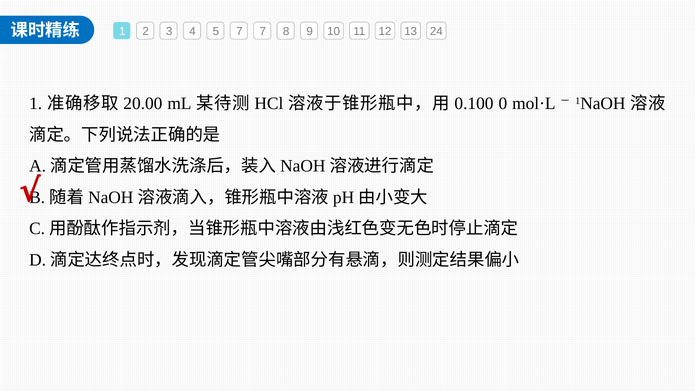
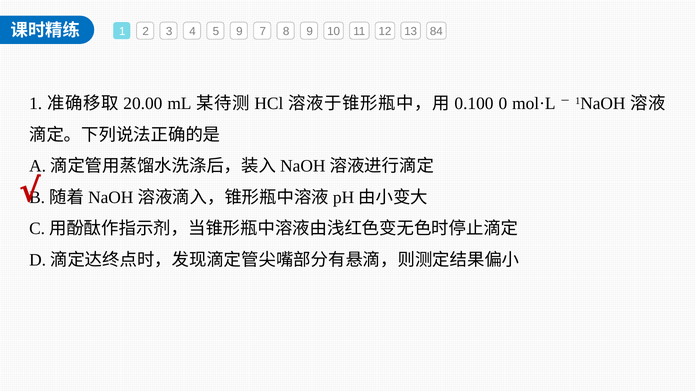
5 7: 7 -> 9
24: 24 -> 84
